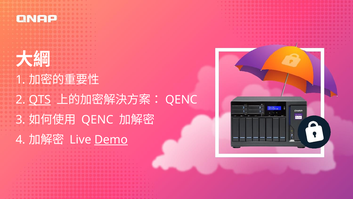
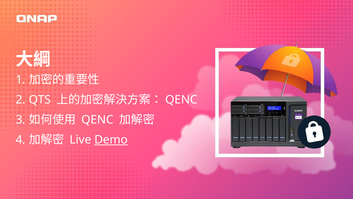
QTS underline: present -> none
